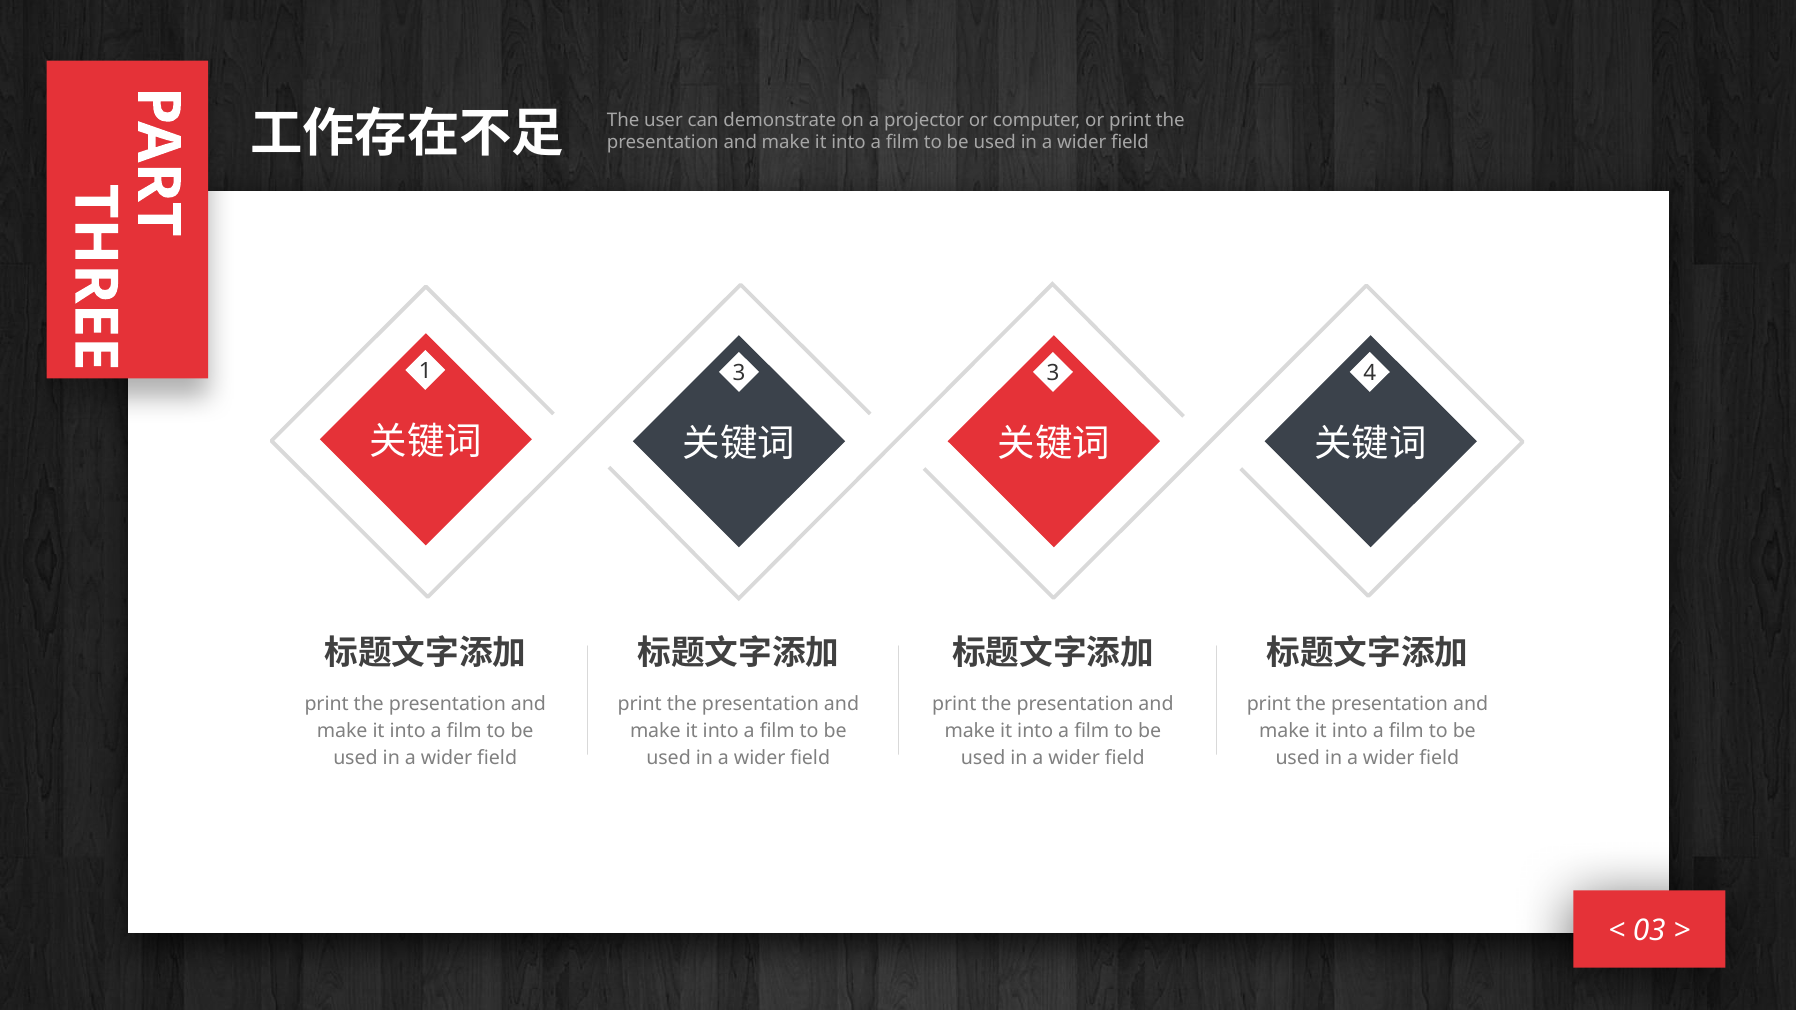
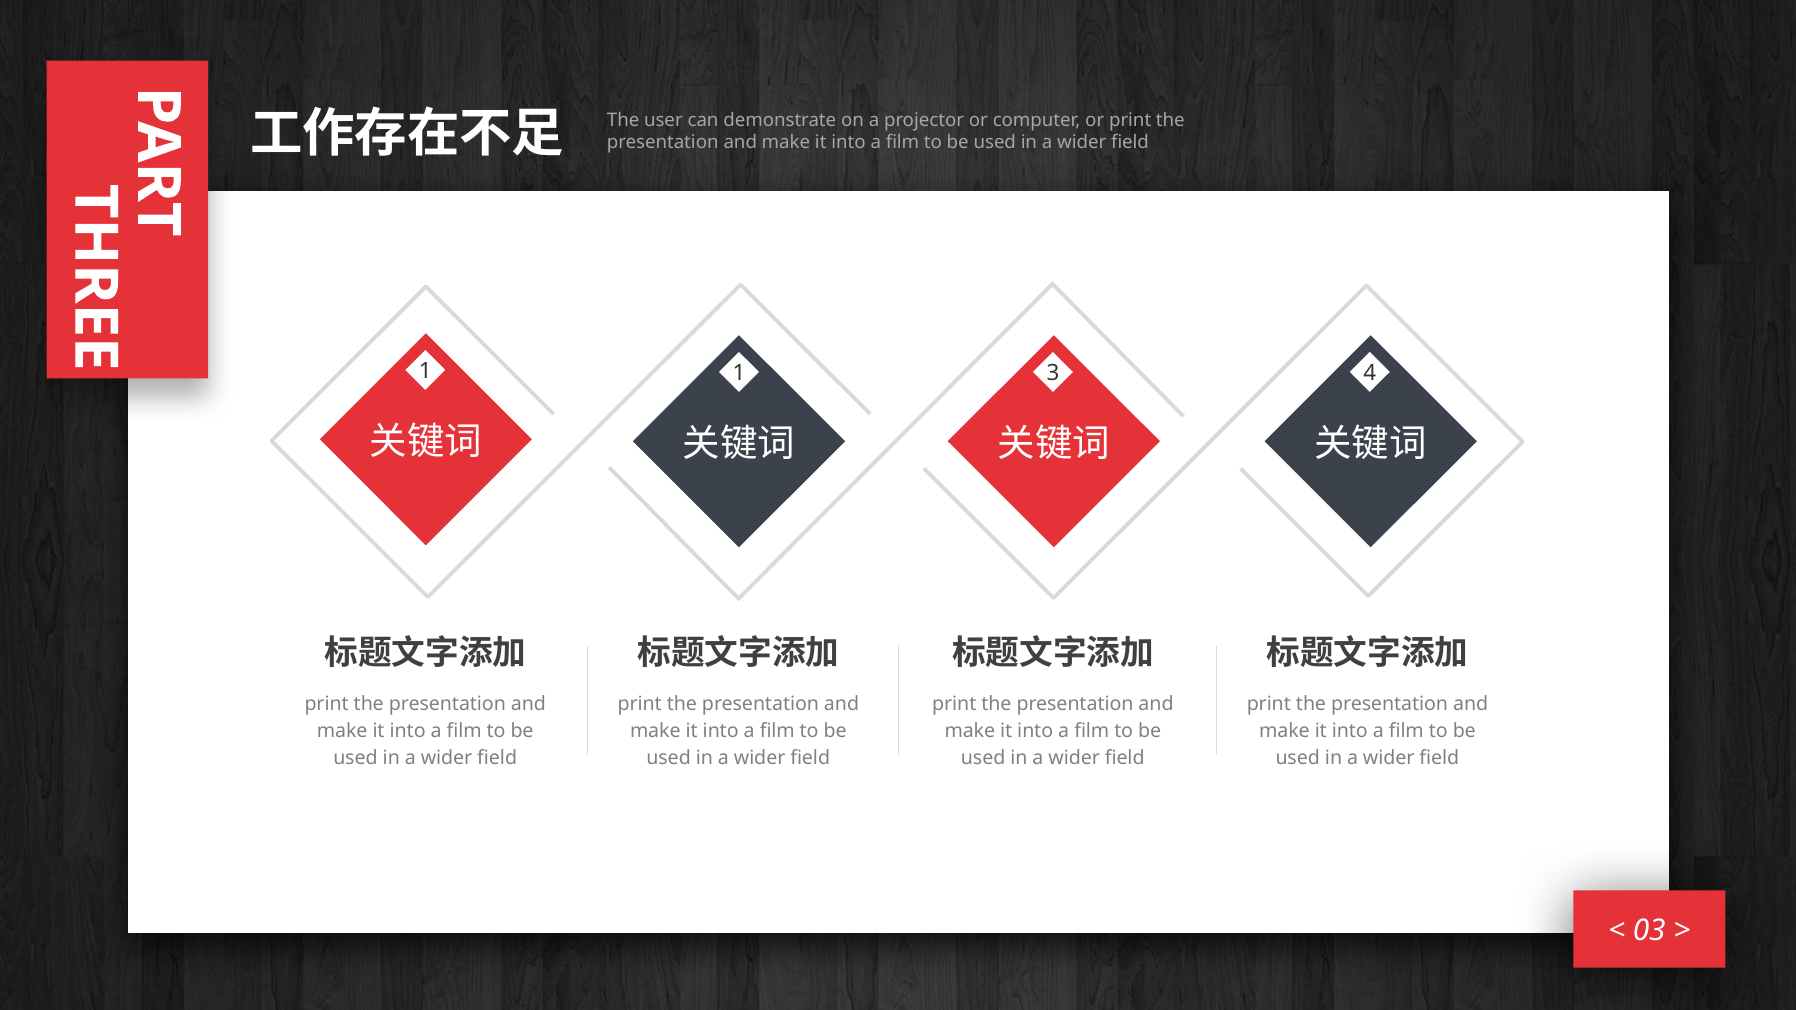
1 3: 3 -> 1
